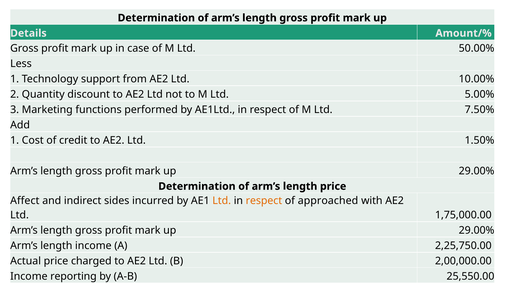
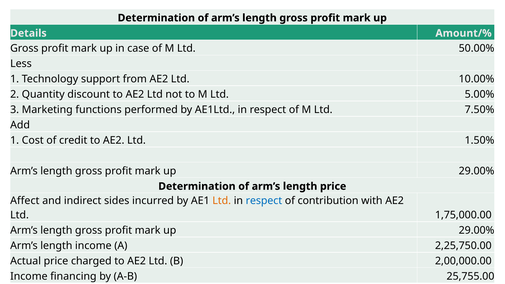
respect at (264, 201) colour: orange -> blue
approached: approached -> contribution
reporting: reporting -> financing
25,550.00: 25,550.00 -> 25,755.00
